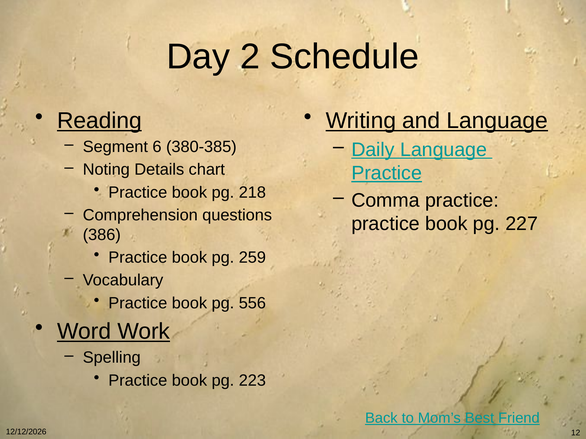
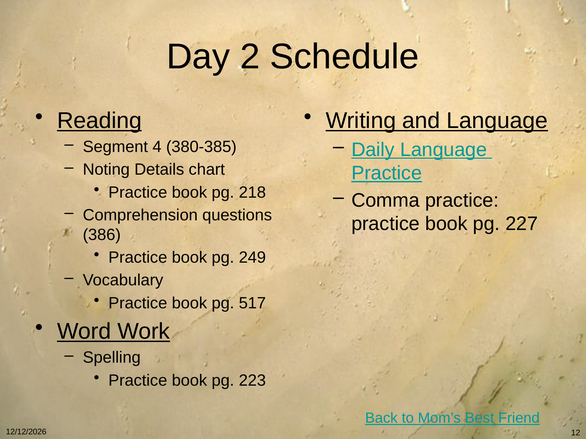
6: 6 -> 4
259: 259 -> 249
556: 556 -> 517
